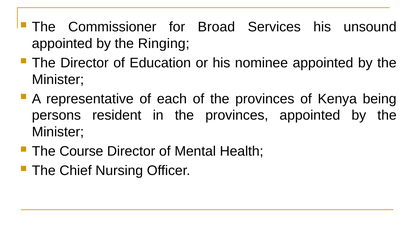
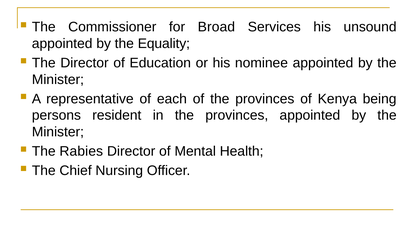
Ringing: Ringing -> Equality
Course: Course -> Rabies
